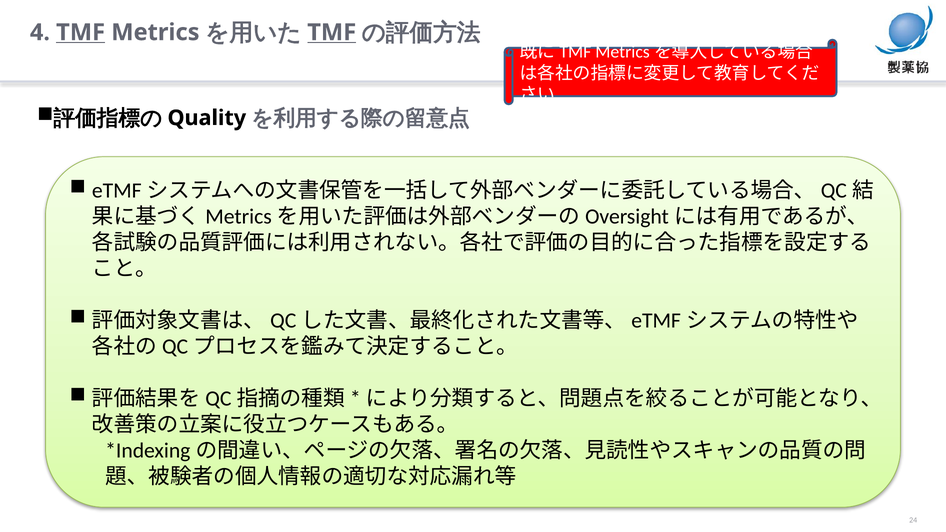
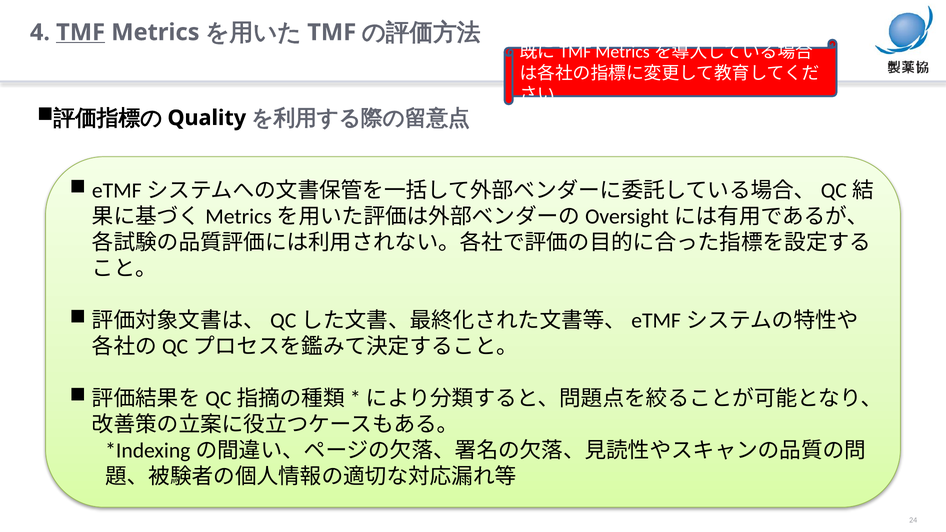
TMF at (332, 32) underline: present -> none
